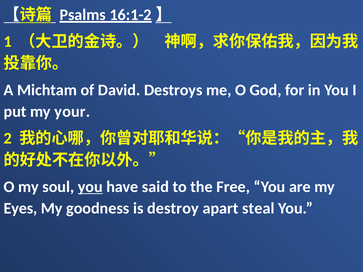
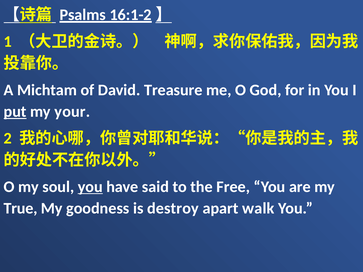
Destroys: Destroys -> Treasure
put underline: none -> present
Eyes: Eyes -> True
steal: steal -> walk
